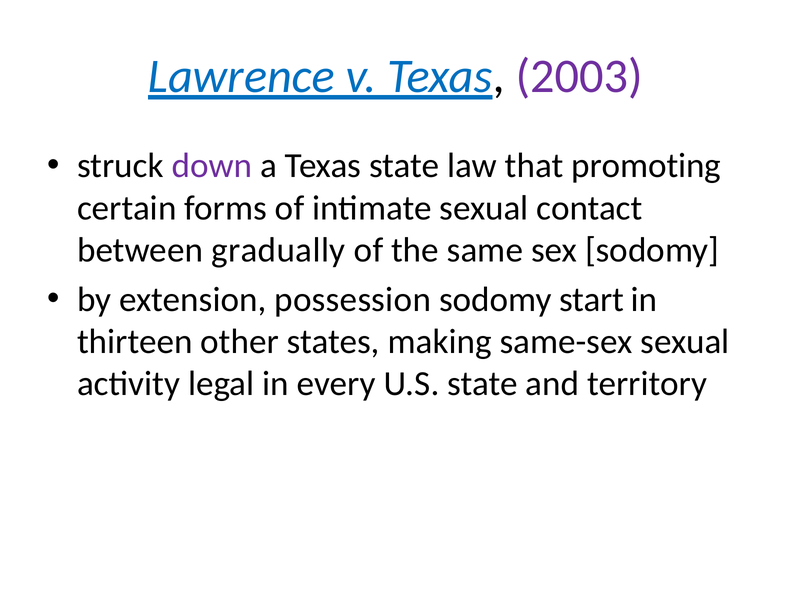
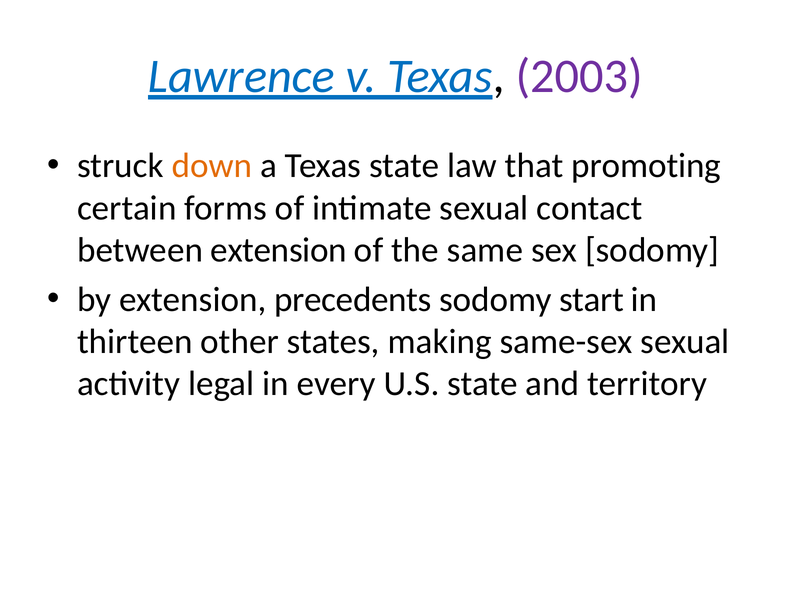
down colour: purple -> orange
between gradually: gradually -> extension
possession: possession -> precedents
